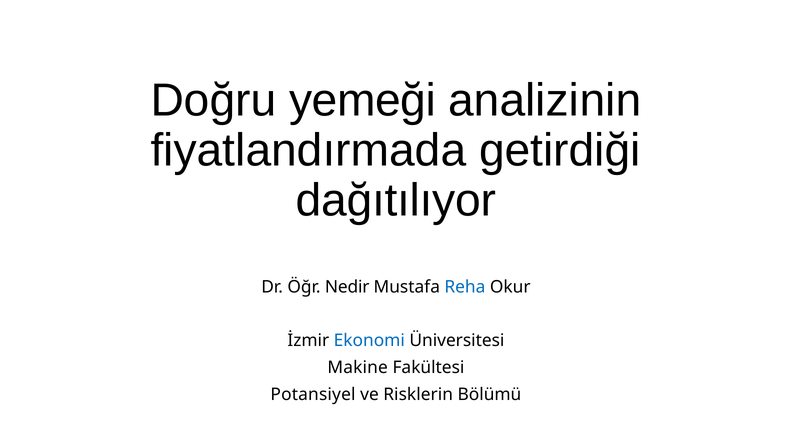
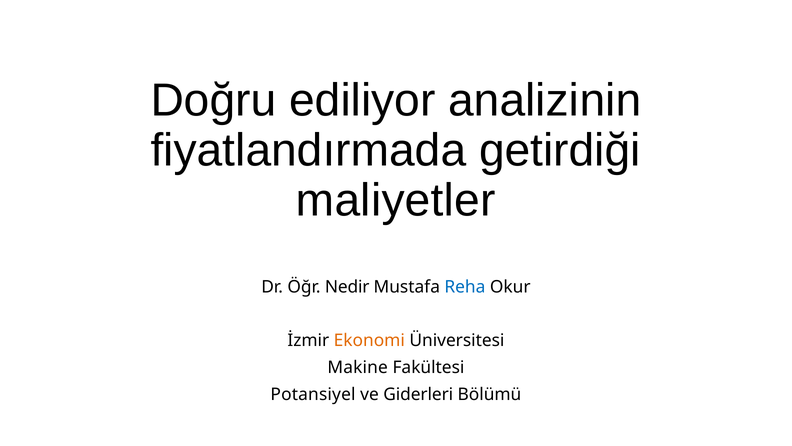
yemeği: yemeği -> ediliyor
dağıtılıyor: dağıtılıyor -> maliyetler
Ekonomi colour: blue -> orange
Risklerin: Risklerin -> Giderleri
